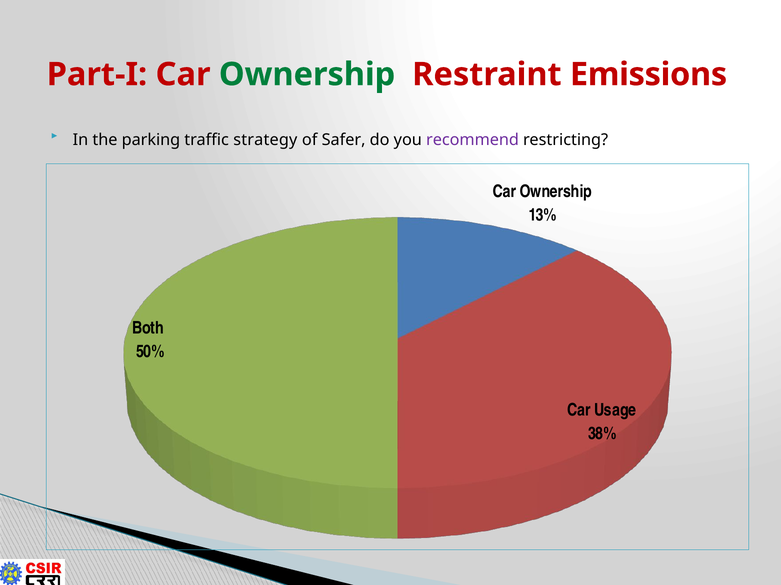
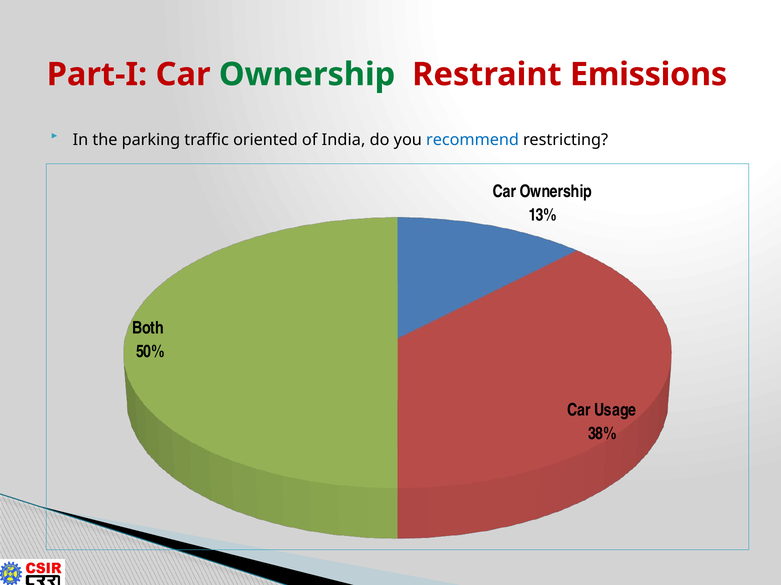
strategy: strategy -> oriented
Safer: Safer -> India
recommend colour: purple -> blue
